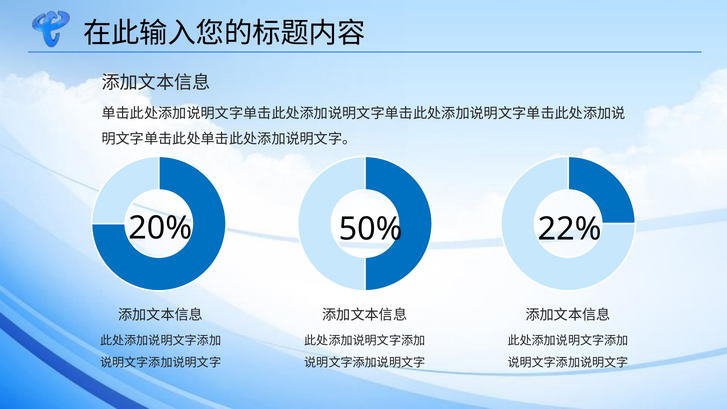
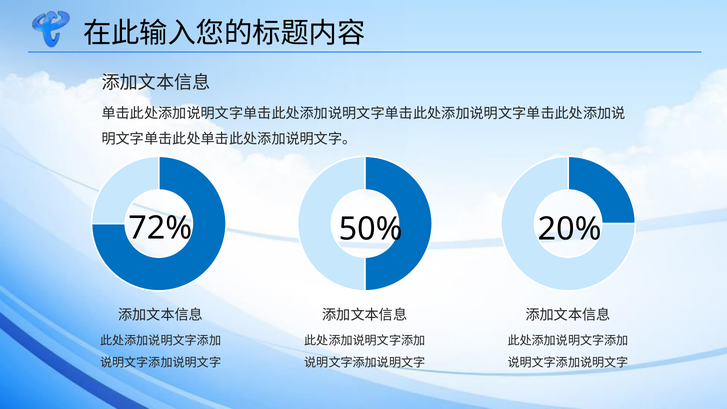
20%: 20% -> 72%
22%: 22% -> 20%
